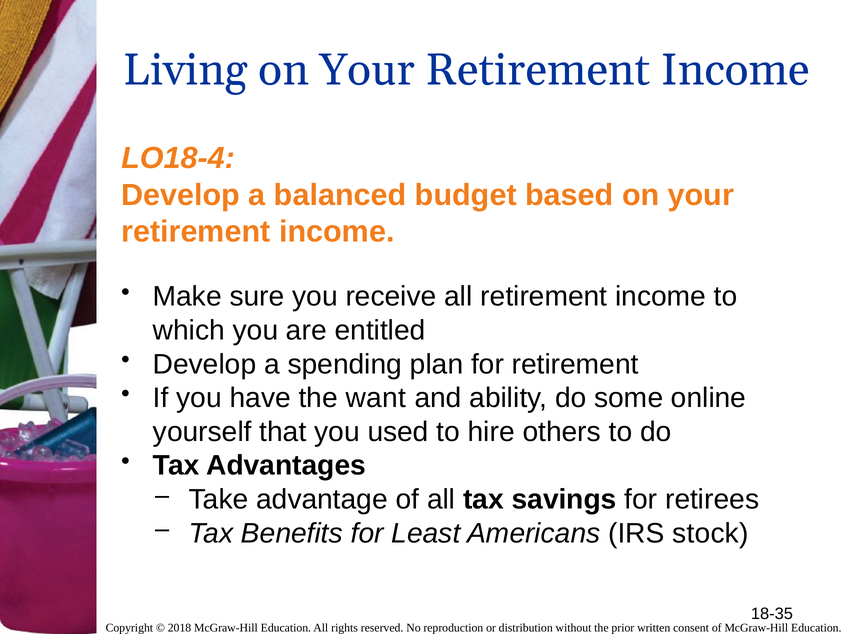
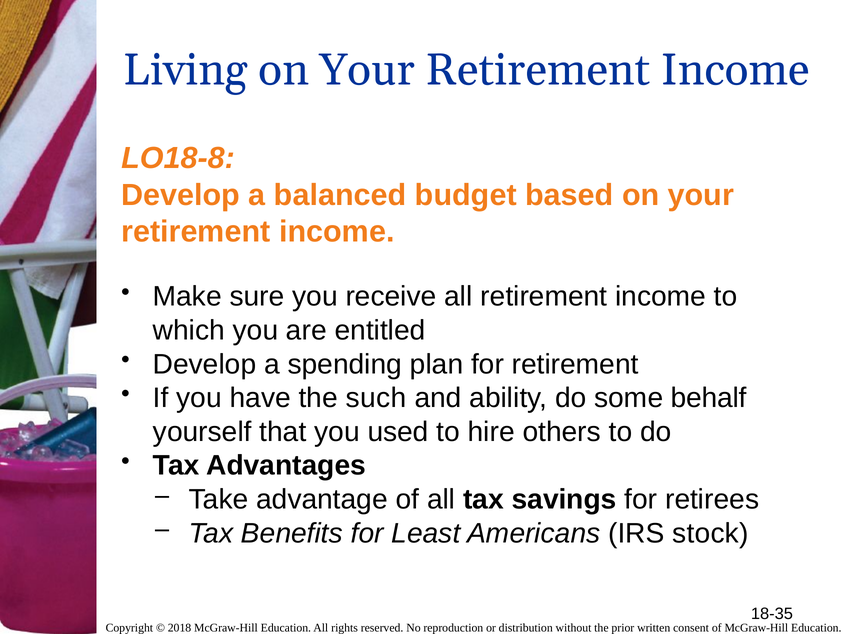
LO18-4: LO18-4 -> LO18-8
want: want -> such
online: online -> behalf
